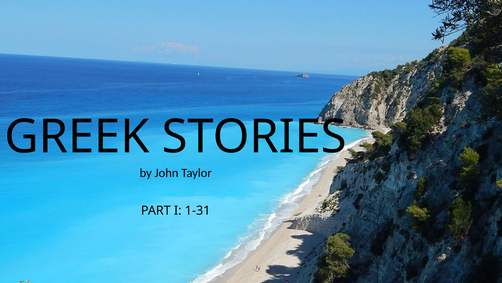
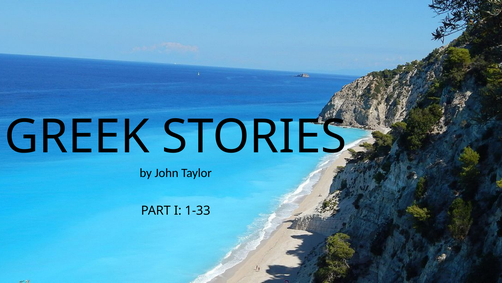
1-31: 1-31 -> 1-33
